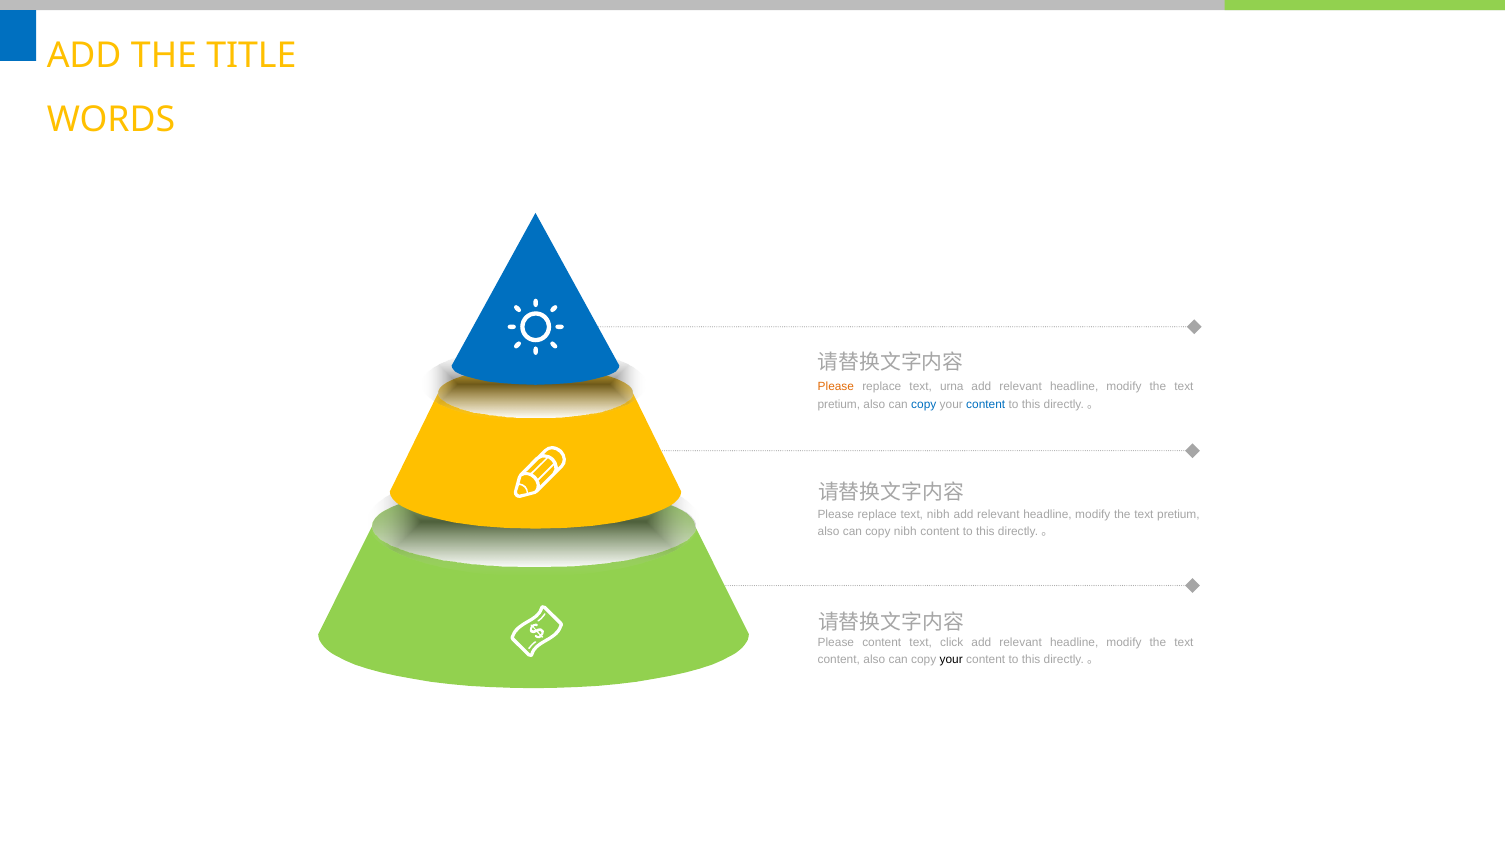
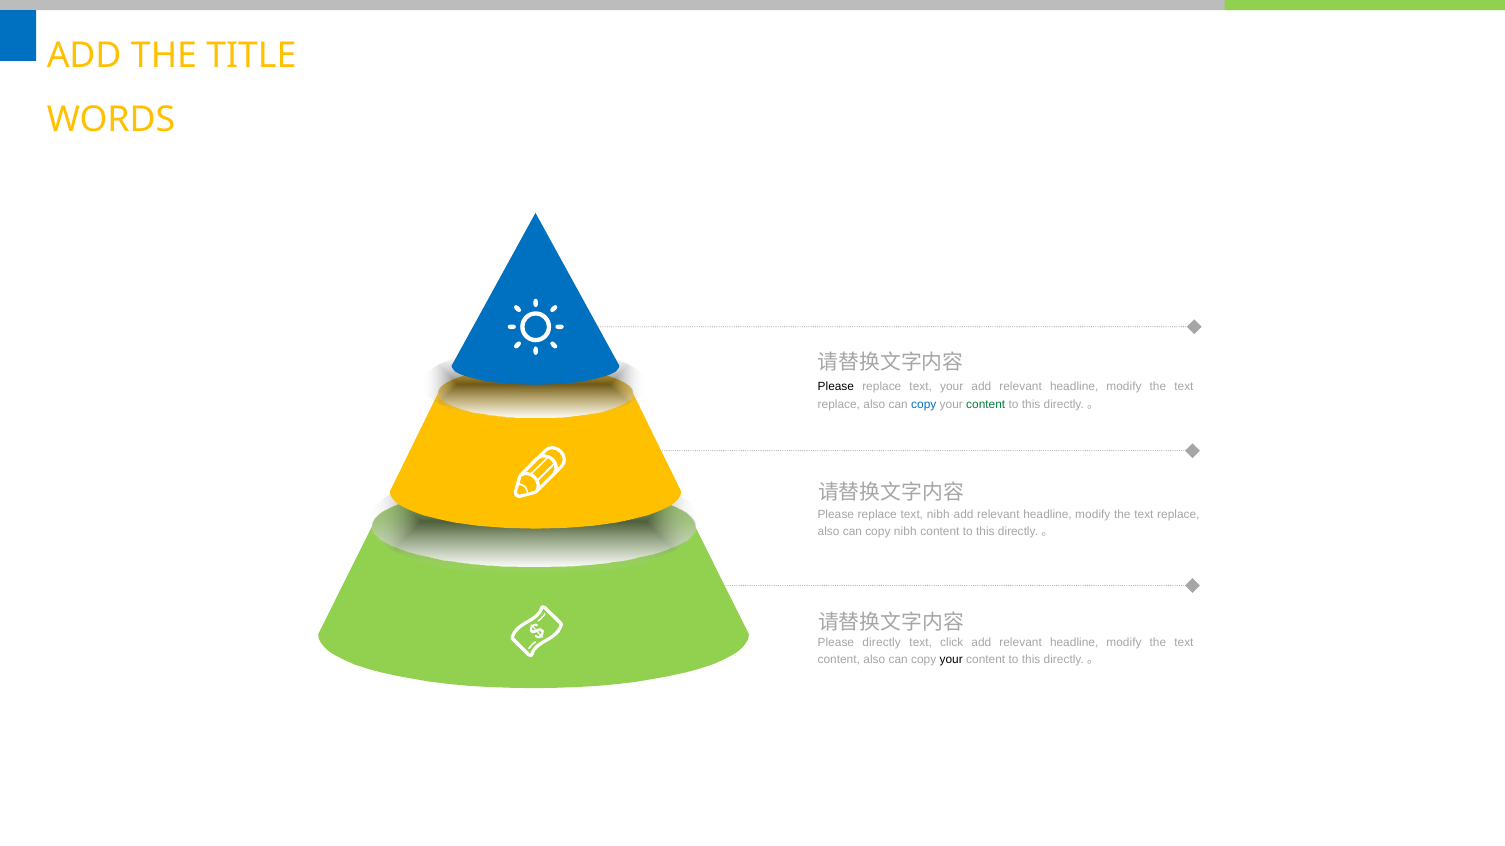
Please at (836, 387) colour: orange -> black
text urna: urna -> your
pretium at (839, 404): pretium -> replace
content at (986, 404) colour: blue -> green
pretium at (1178, 515): pretium -> replace
Please content: content -> directly
